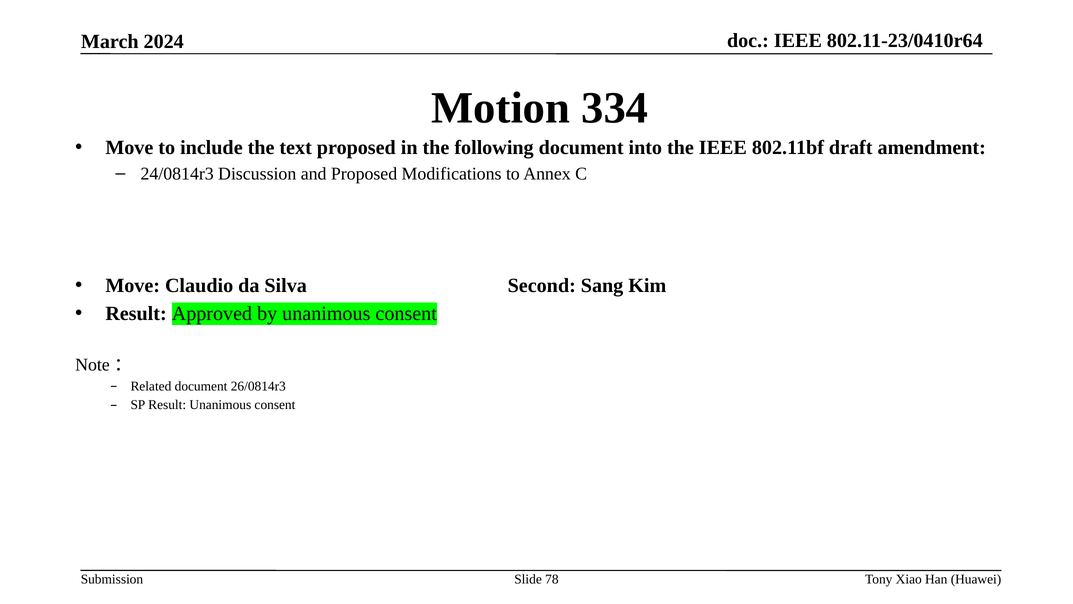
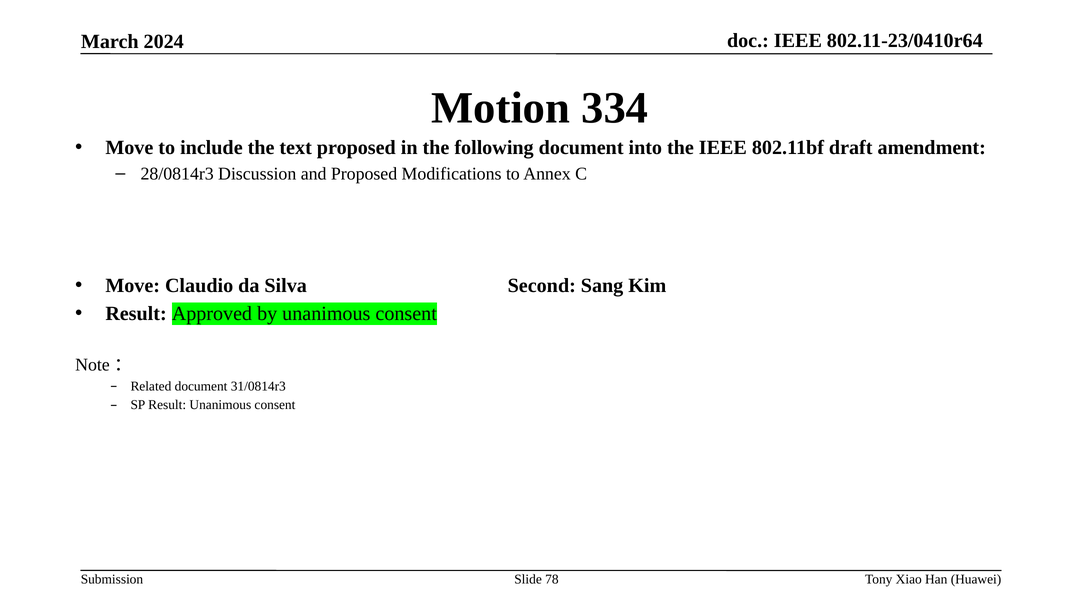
24/0814r3: 24/0814r3 -> 28/0814r3
26/0814r3: 26/0814r3 -> 31/0814r3
